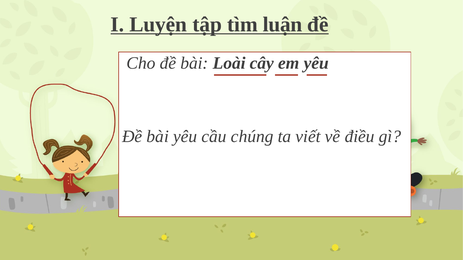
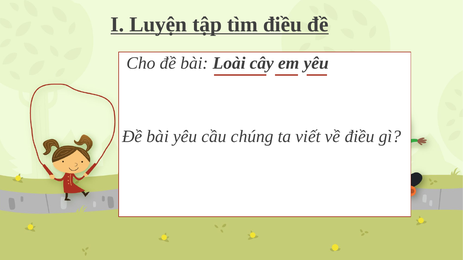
tìm luận: luận -> điều
